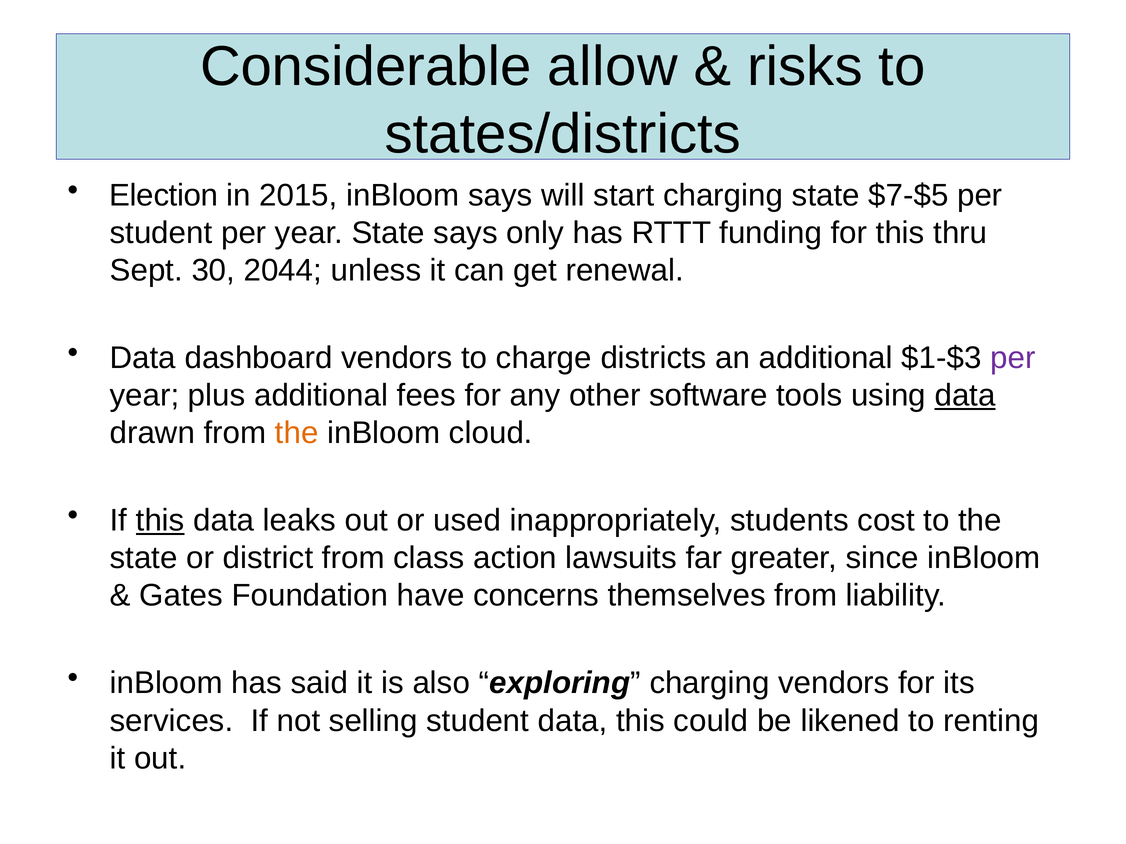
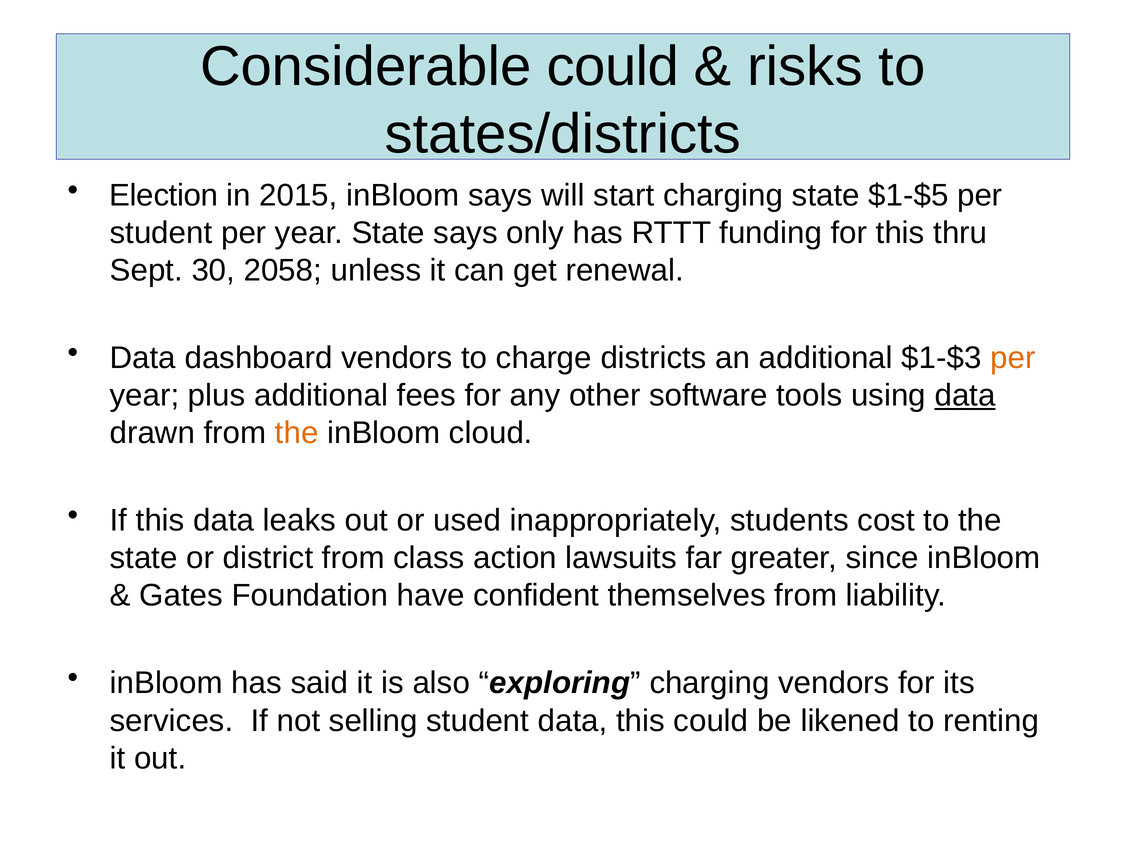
Considerable allow: allow -> could
$7-$5: $7-$5 -> $1-$5
2044: 2044 -> 2058
per at (1013, 358) colour: purple -> orange
this at (160, 521) underline: present -> none
concerns: concerns -> confident
